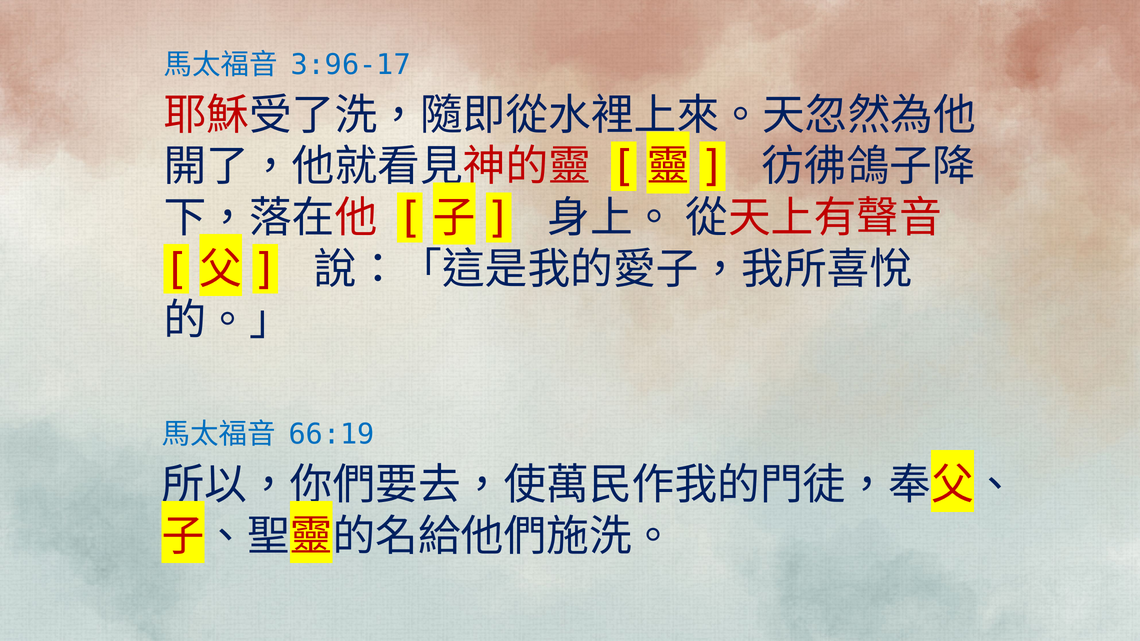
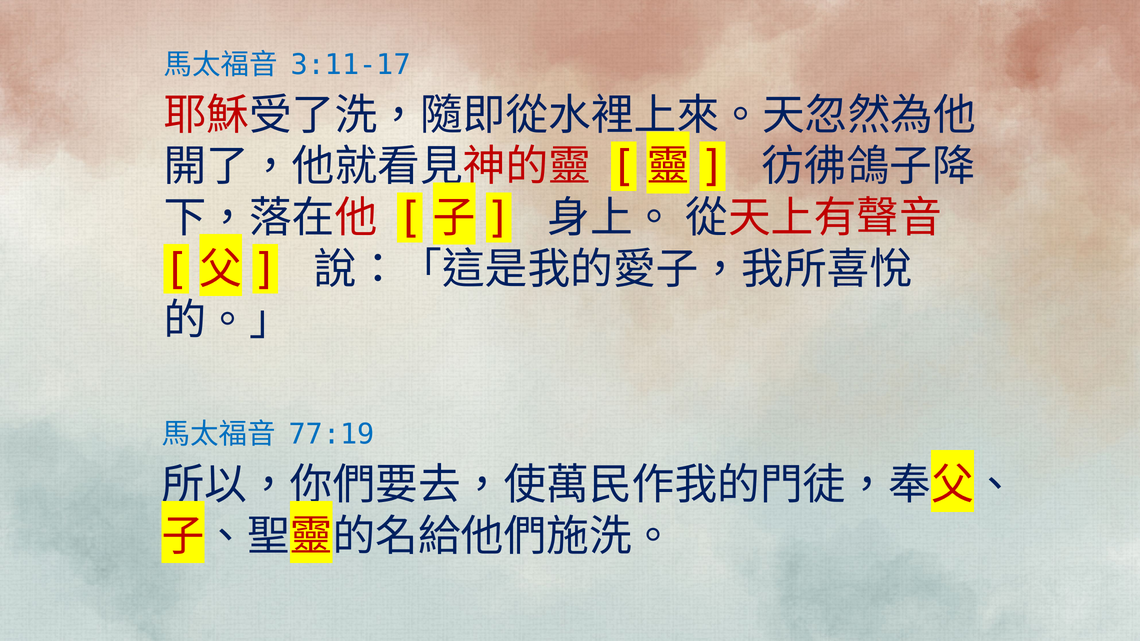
3:96-17: 3:96-17 -> 3:11-17
66:19: 66:19 -> 77:19
